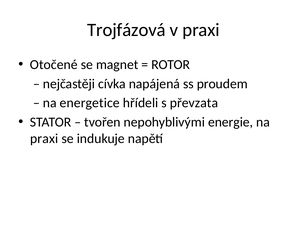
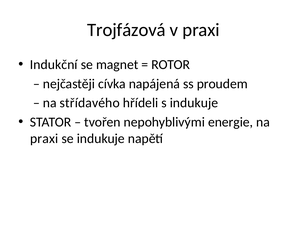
Otočené: Otočené -> Indukční
energetice: energetice -> střídavého
s převzata: převzata -> indukuje
